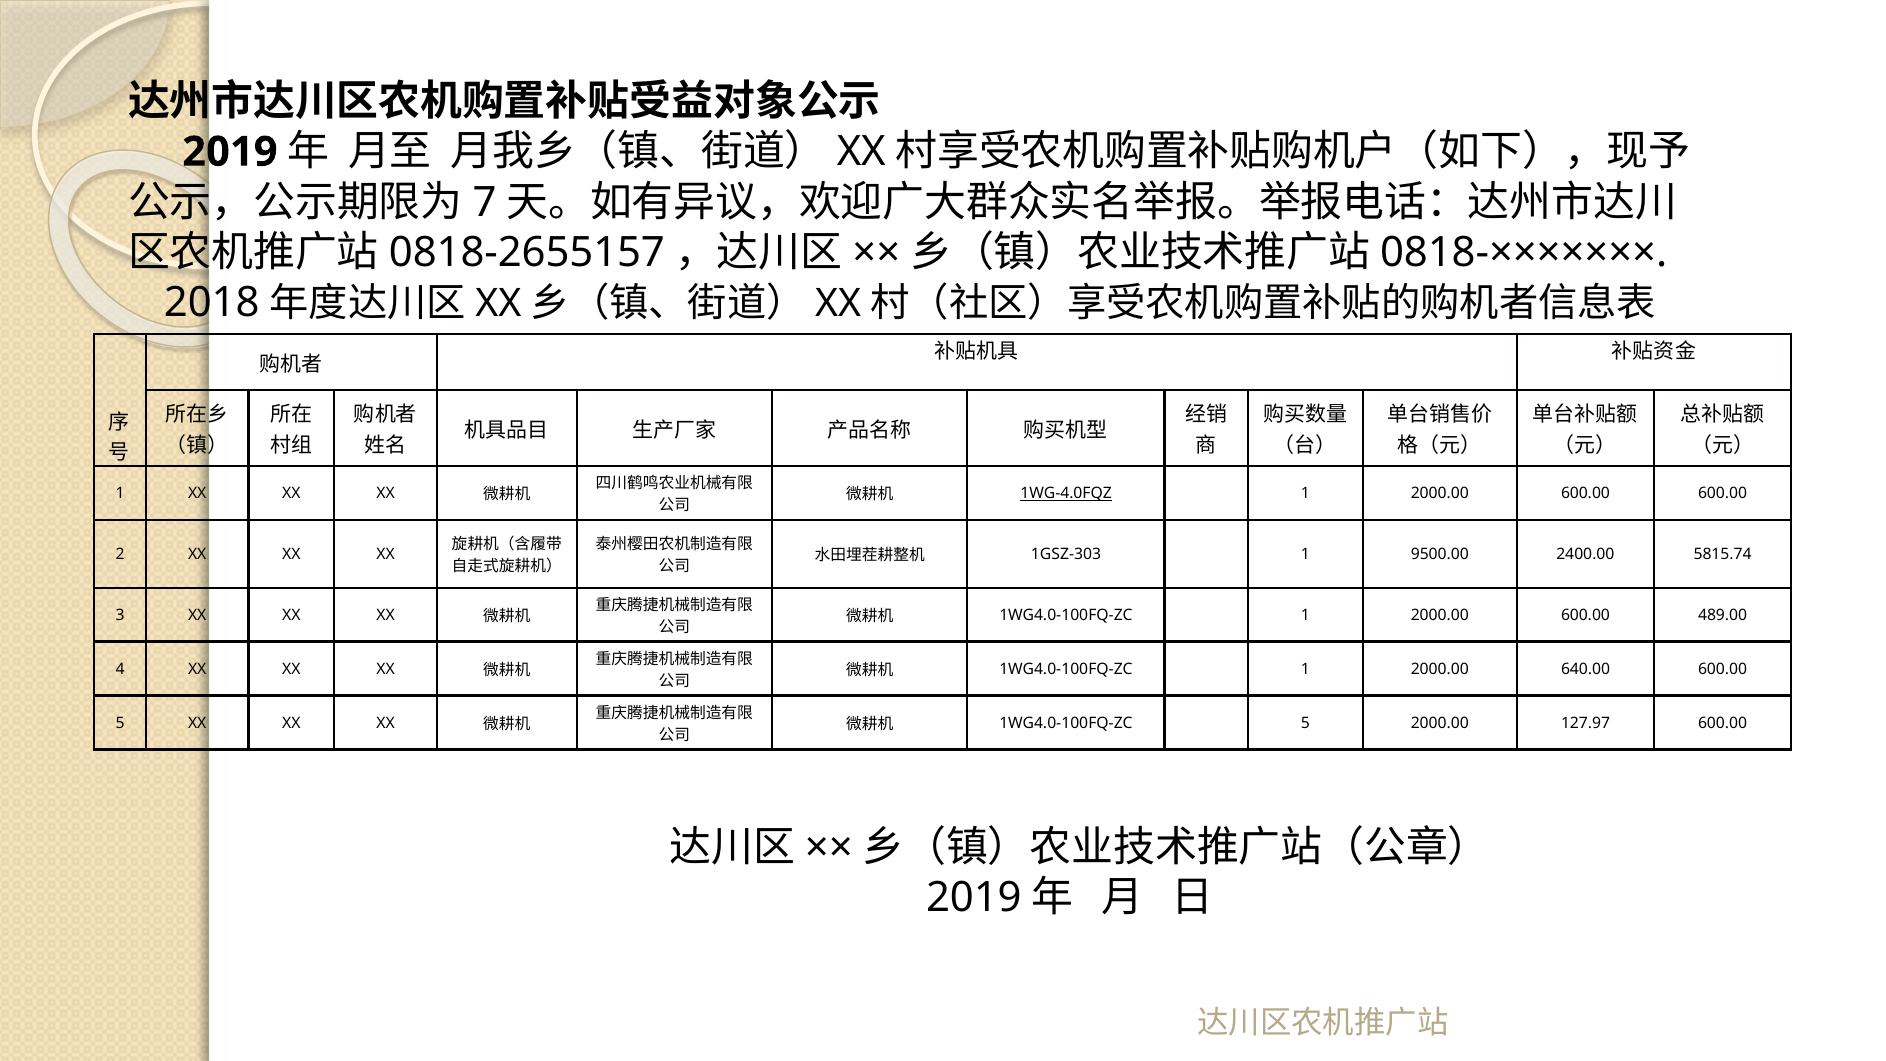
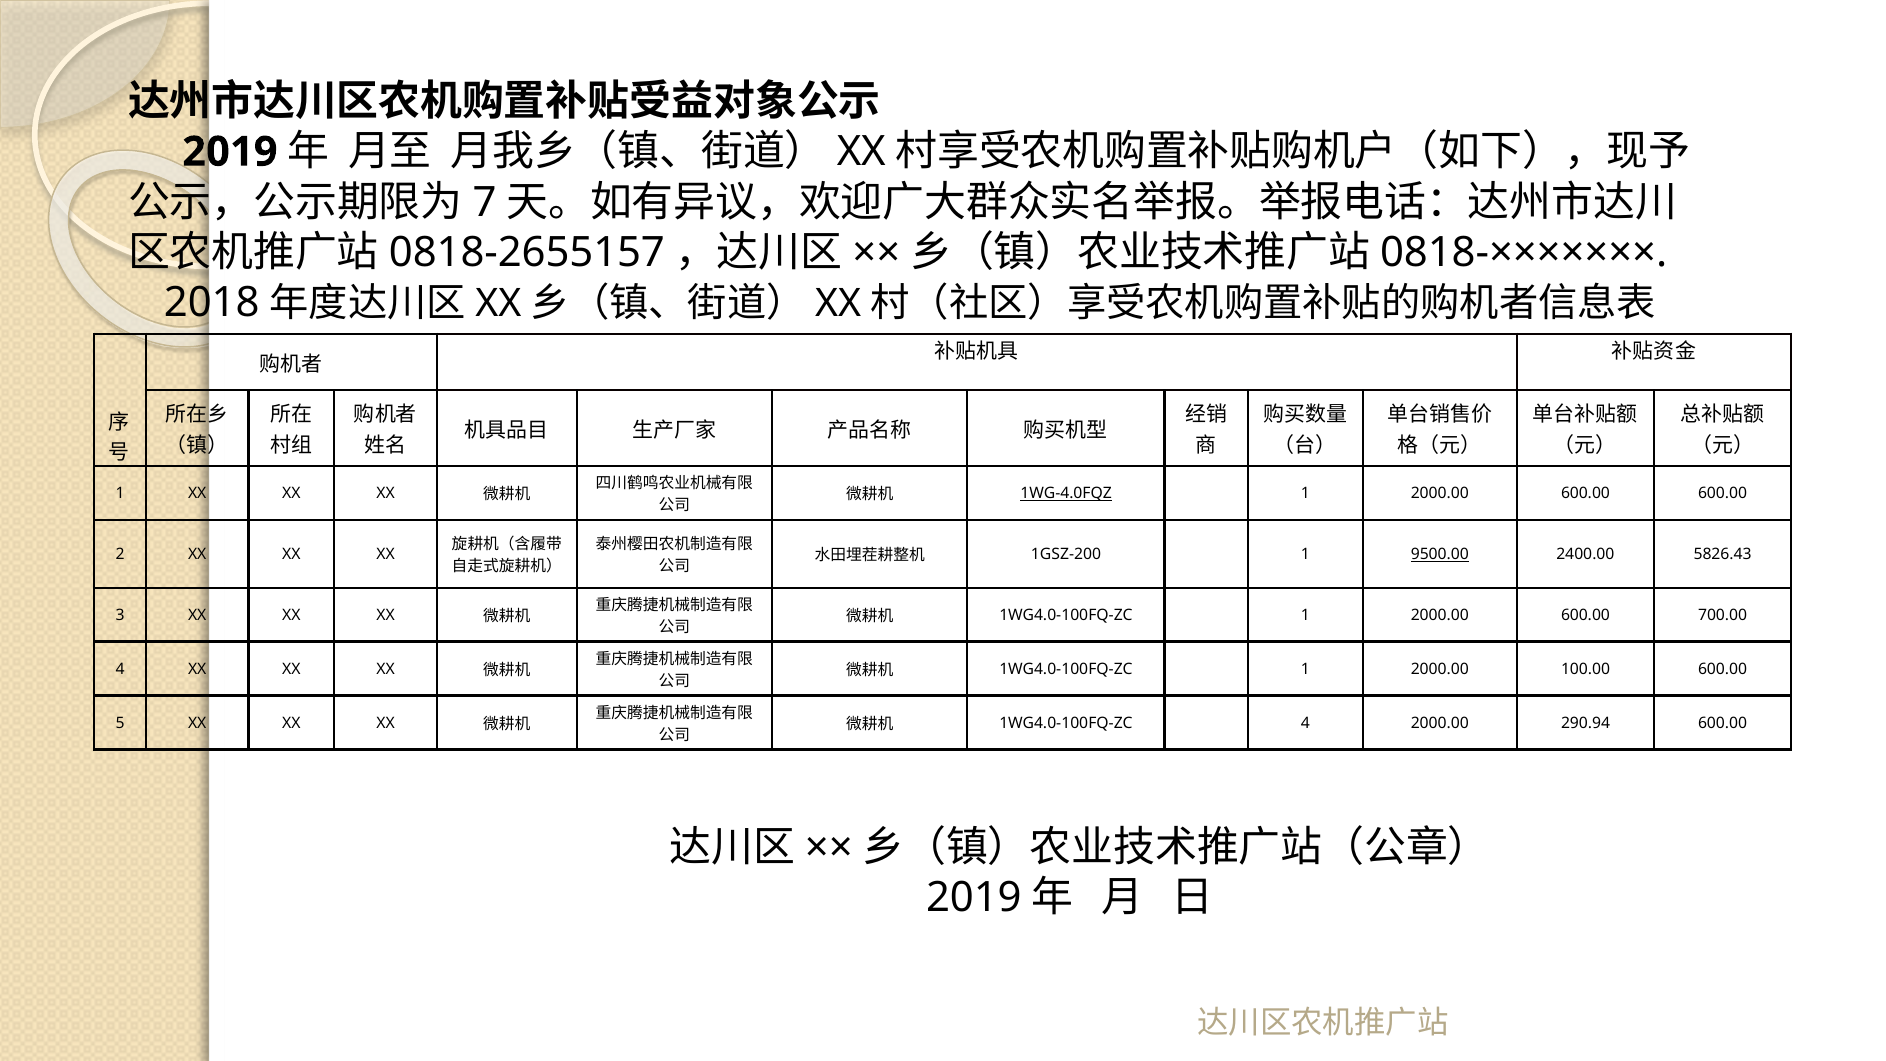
1GSZ-303: 1GSZ-303 -> 1GSZ-200
9500.00 underline: none -> present
5815.74: 5815.74 -> 5826.43
489.00: 489.00 -> 700.00
640.00: 640.00 -> 100.00
1WG4.0-100FQ-ZC 5: 5 -> 4
127.97: 127.97 -> 290.94
